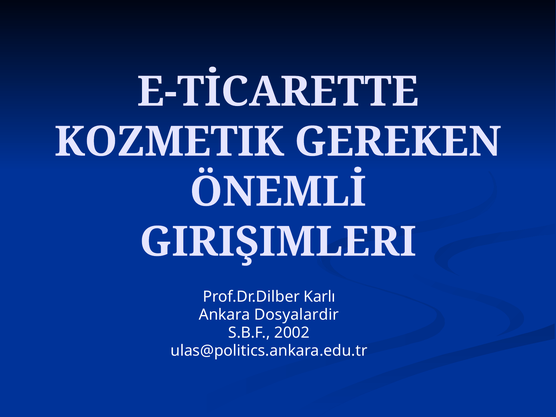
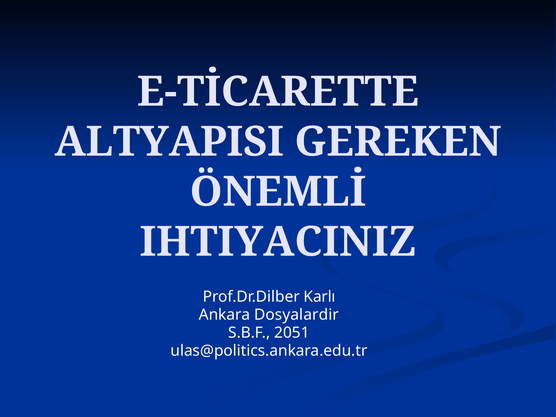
KOZMETIK: KOZMETIK -> ALTYAPISI
GIRIŞIMLERI: GIRIŞIMLERI -> IHTIYACINIZ
2002: 2002 -> 2051
